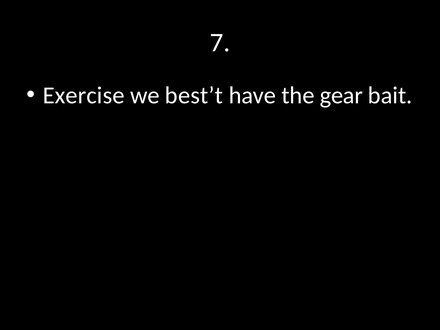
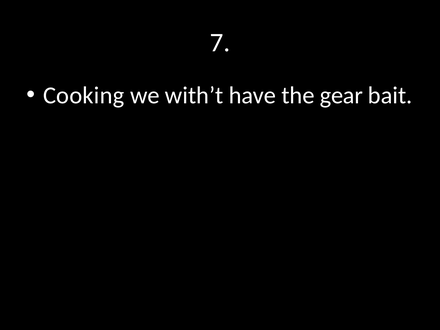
Exercise: Exercise -> Cooking
best’t: best’t -> with’t
